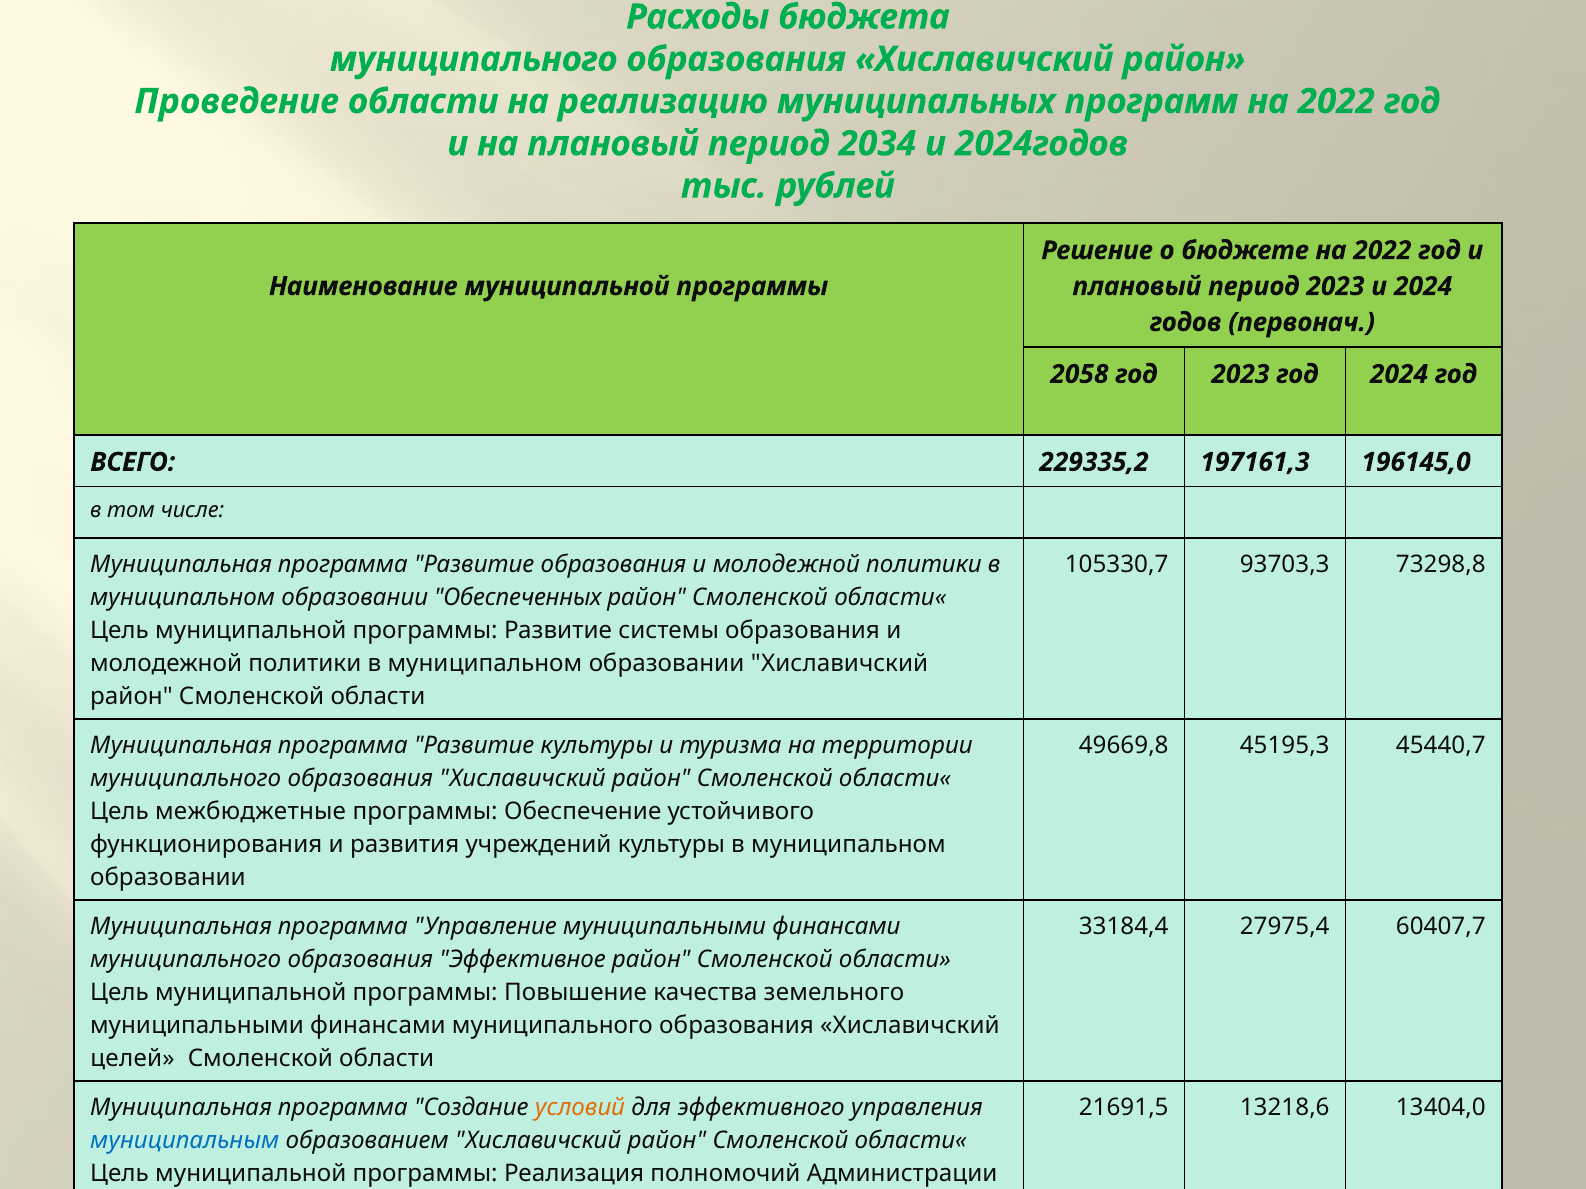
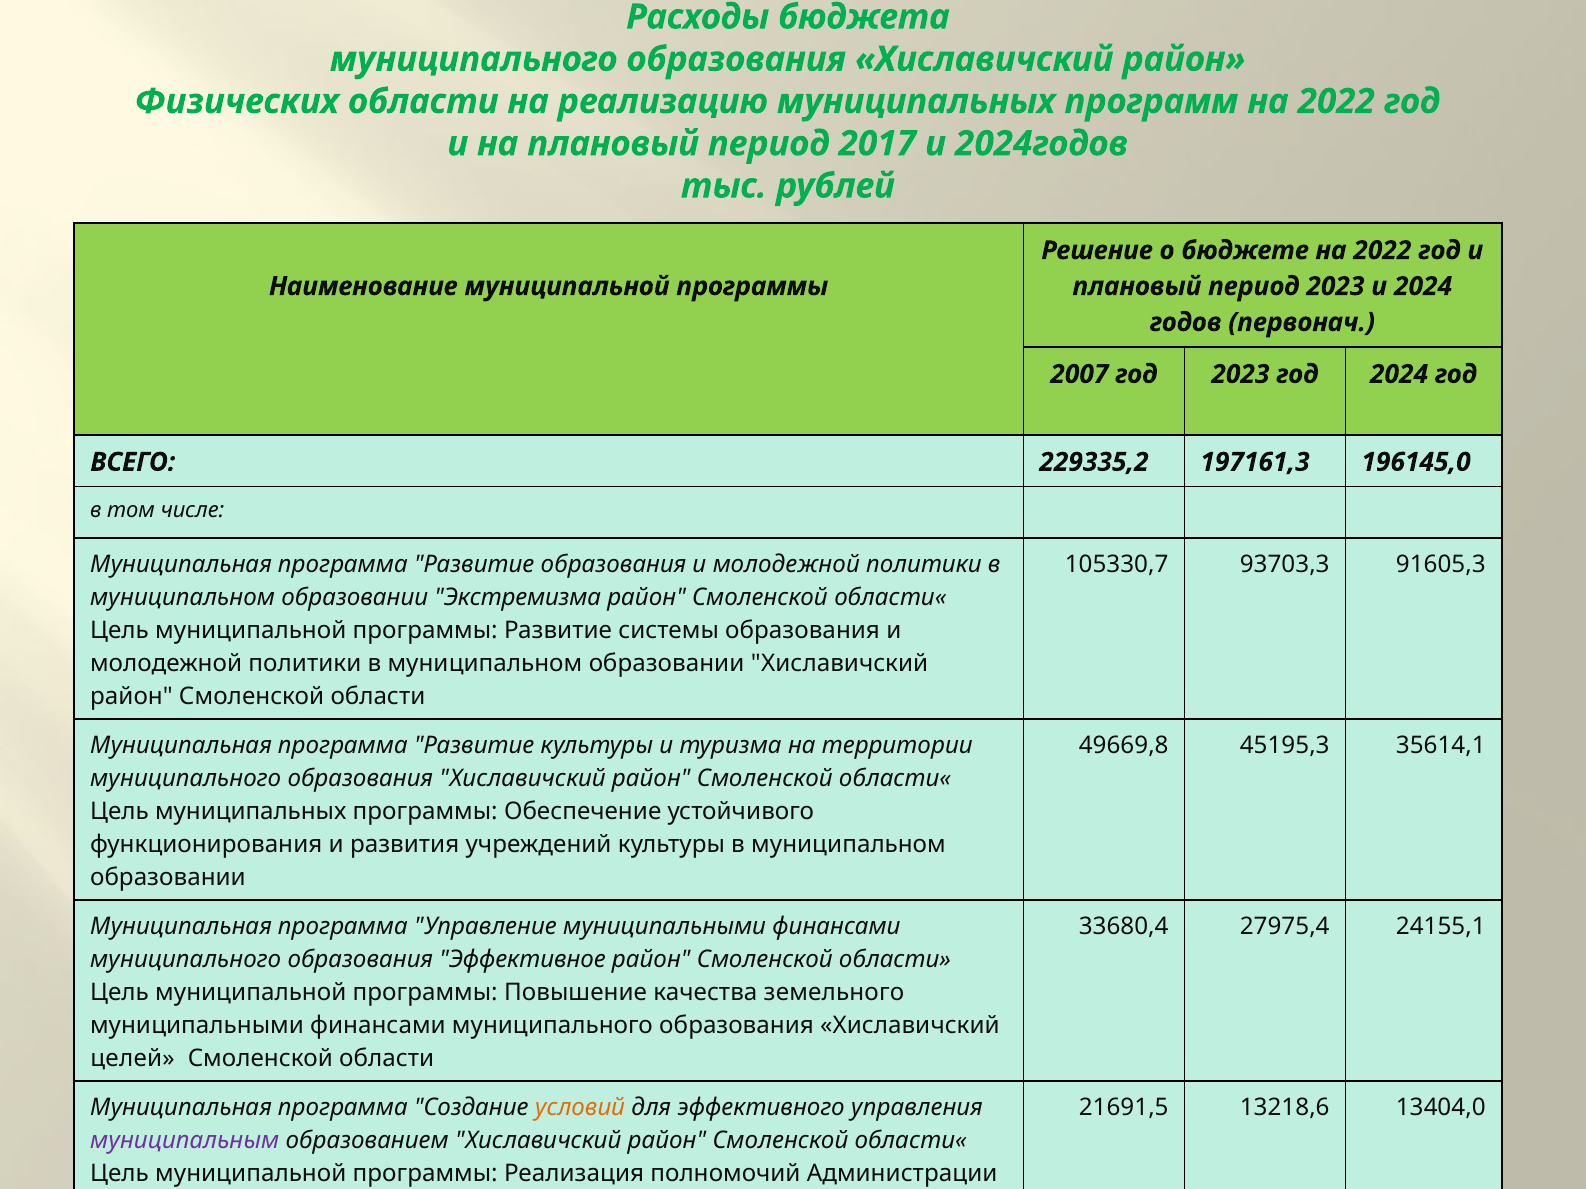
Проведение: Проведение -> Физических
2034: 2034 -> 2017
2058: 2058 -> 2007
73298,8: 73298,8 -> 91605,3
Обеспеченных: Обеспеченных -> Экстремизма
45440,7: 45440,7 -> 35614,1
Цель межбюджетные: межбюджетные -> муниципальных
33184,4: 33184,4 -> 33680,4
60407,7: 60407,7 -> 24155,1
муниципальным colour: blue -> purple
